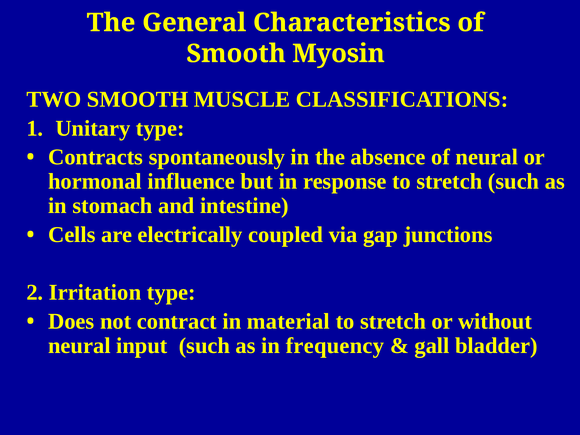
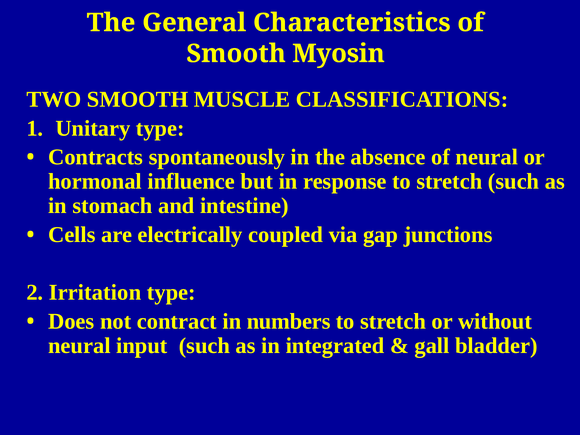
material: material -> numbers
frequency: frequency -> integrated
